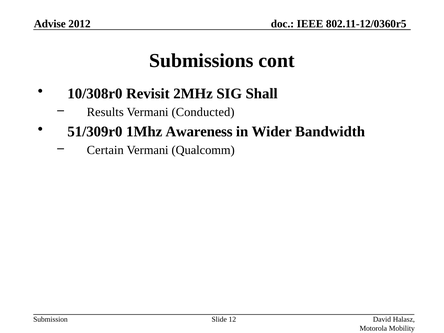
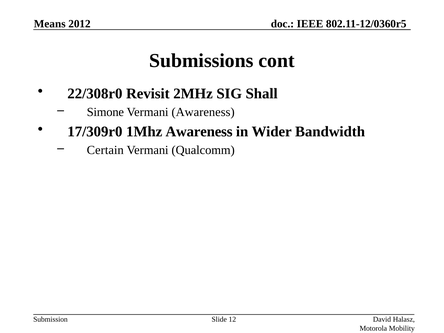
Advise: Advise -> Means
10/308r0: 10/308r0 -> 22/308r0
Results: Results -> Simone
Vermani Conducted: Conducted -> Awareness
51/309r0: 51/309r0 -> 17/309r0
